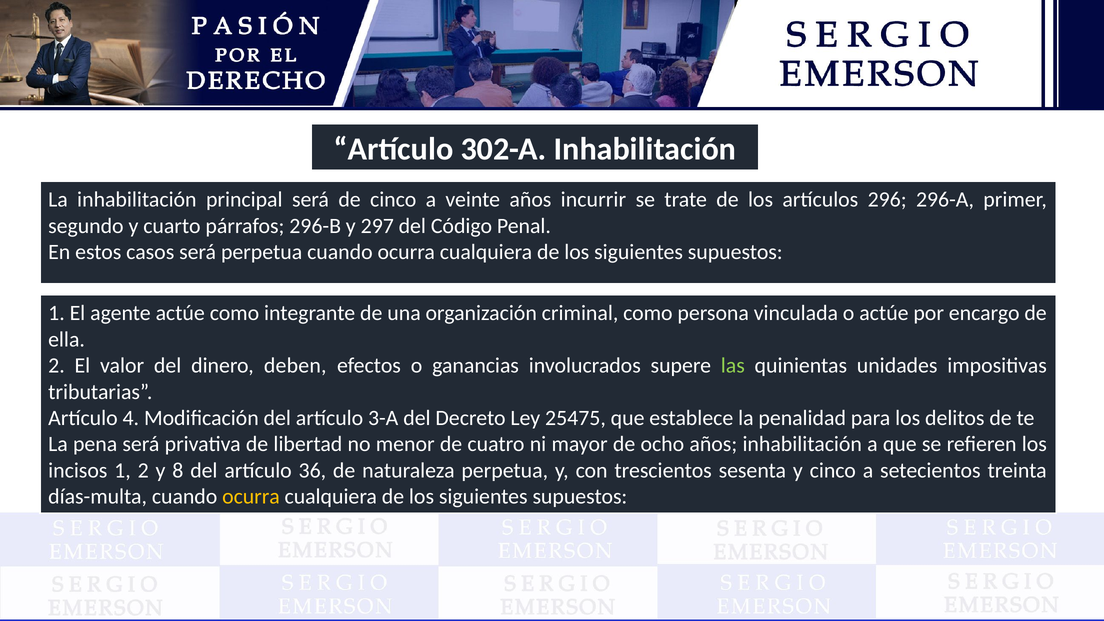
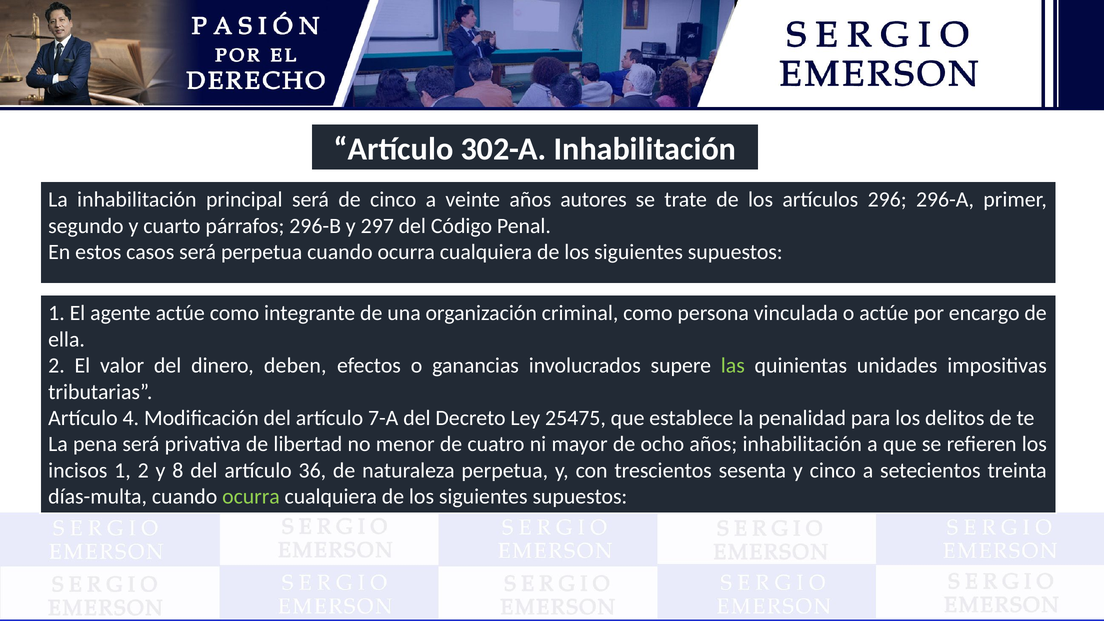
incurrir: incurrir -> autores
3-A: 3-A -> 7-A
ocurra at (251, 497) colour: yellow -> light green
